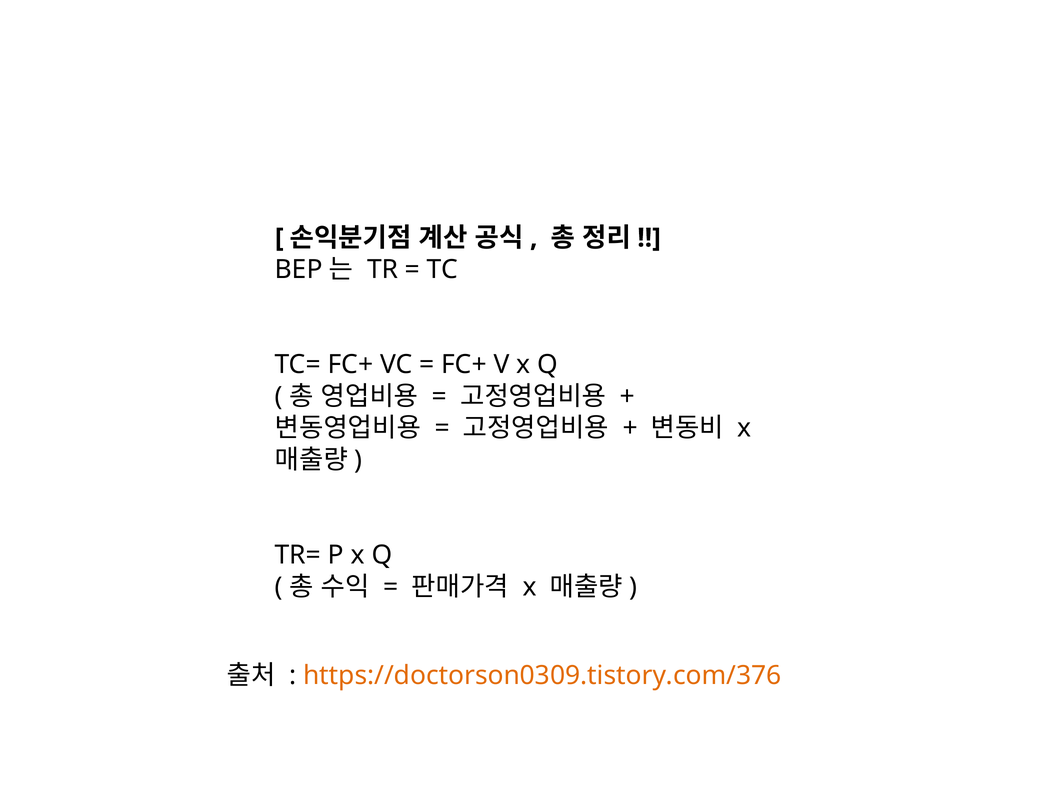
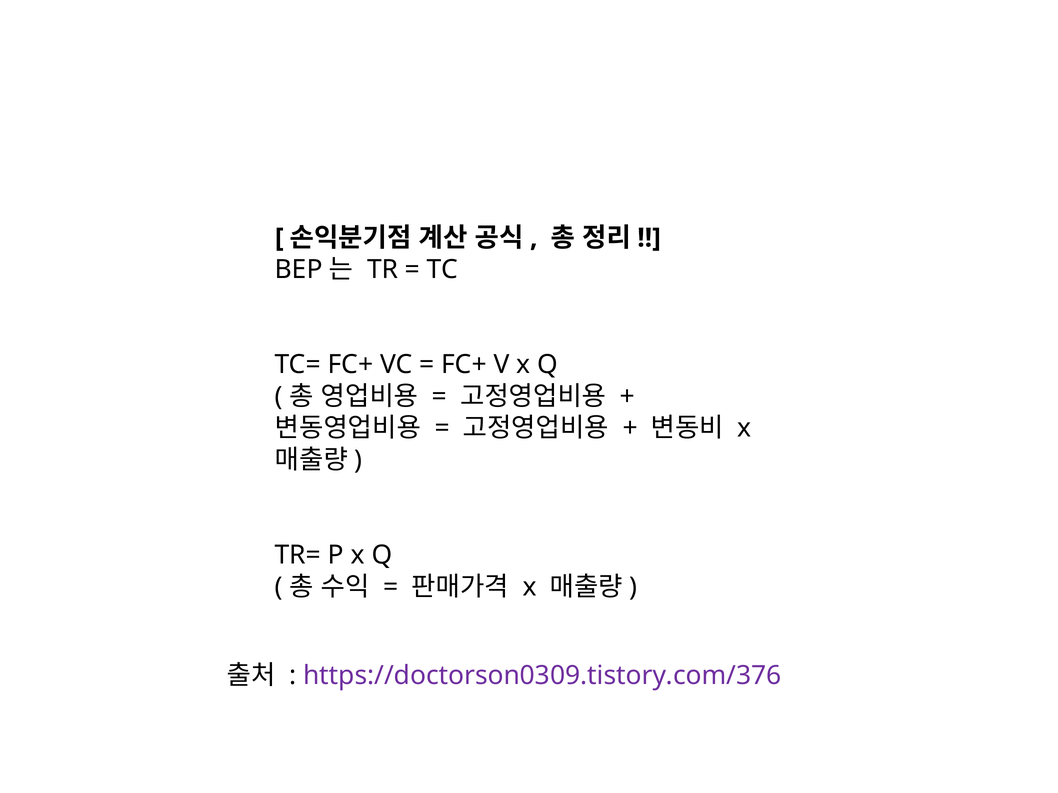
https://doctorson0309.tistory.com/376 colour: orange -> purple
